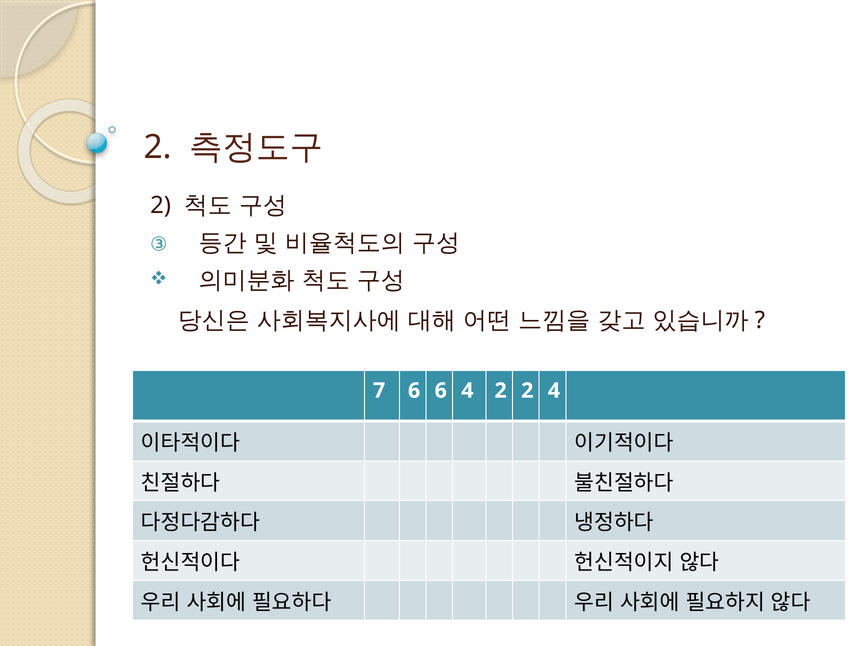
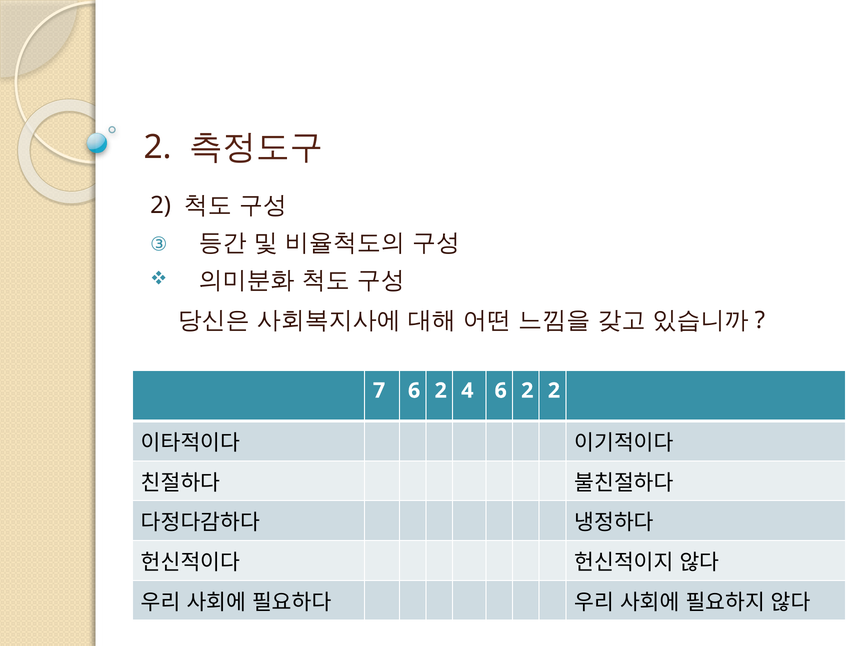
7 6 6: 6 -> 2
4 2: 2 -> 6
2 4: 4 -> 2
